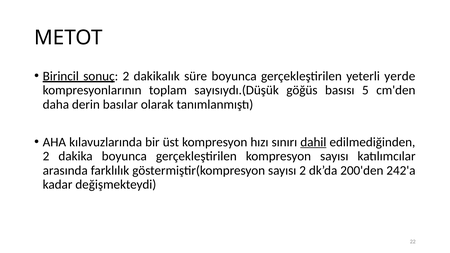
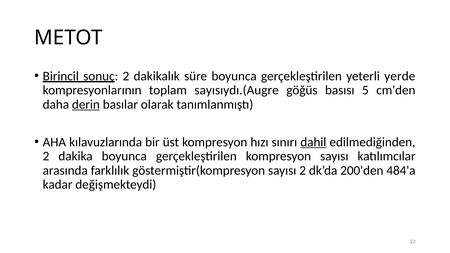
sayısıydı.(Düşük: sayısıydı.(Düşük -> sayısıydı.(Augre
derin underline: none -> present
242'a: 242'a -> 484'a
